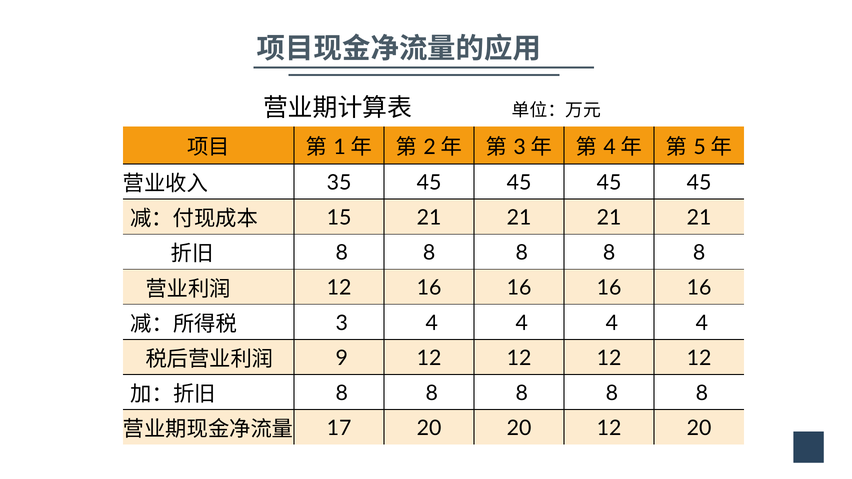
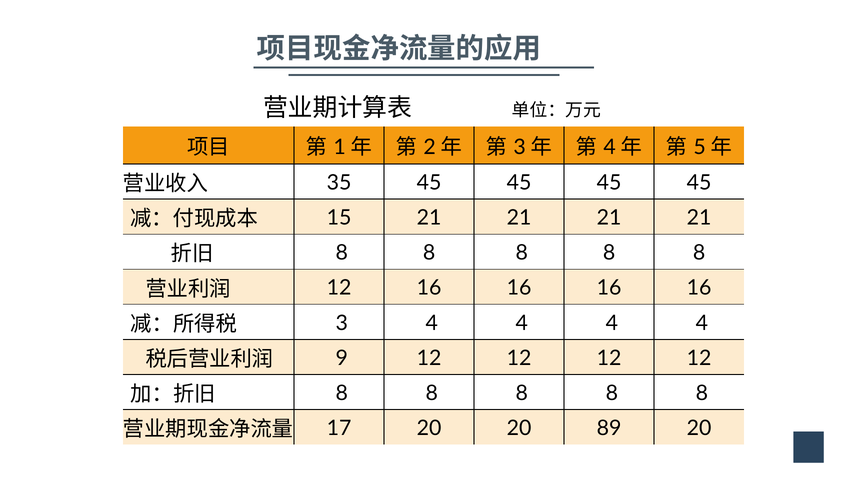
20 12: 12 -> 89
